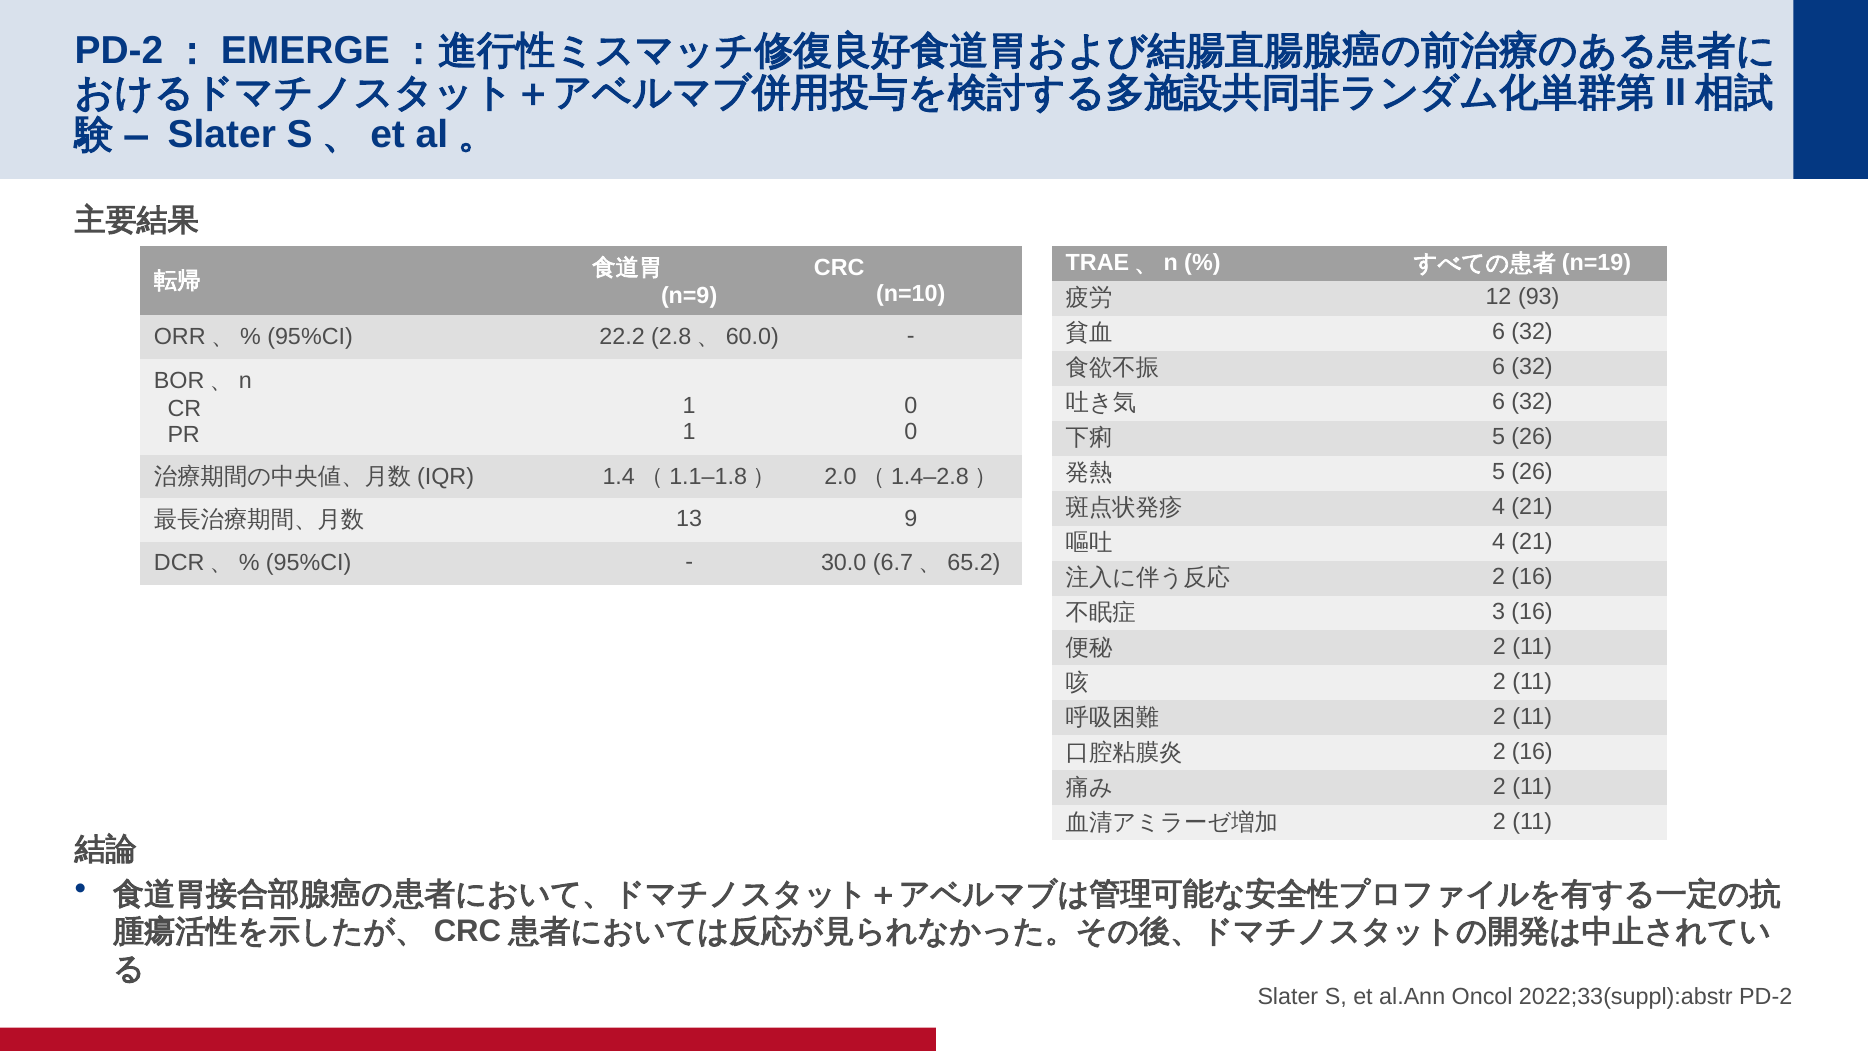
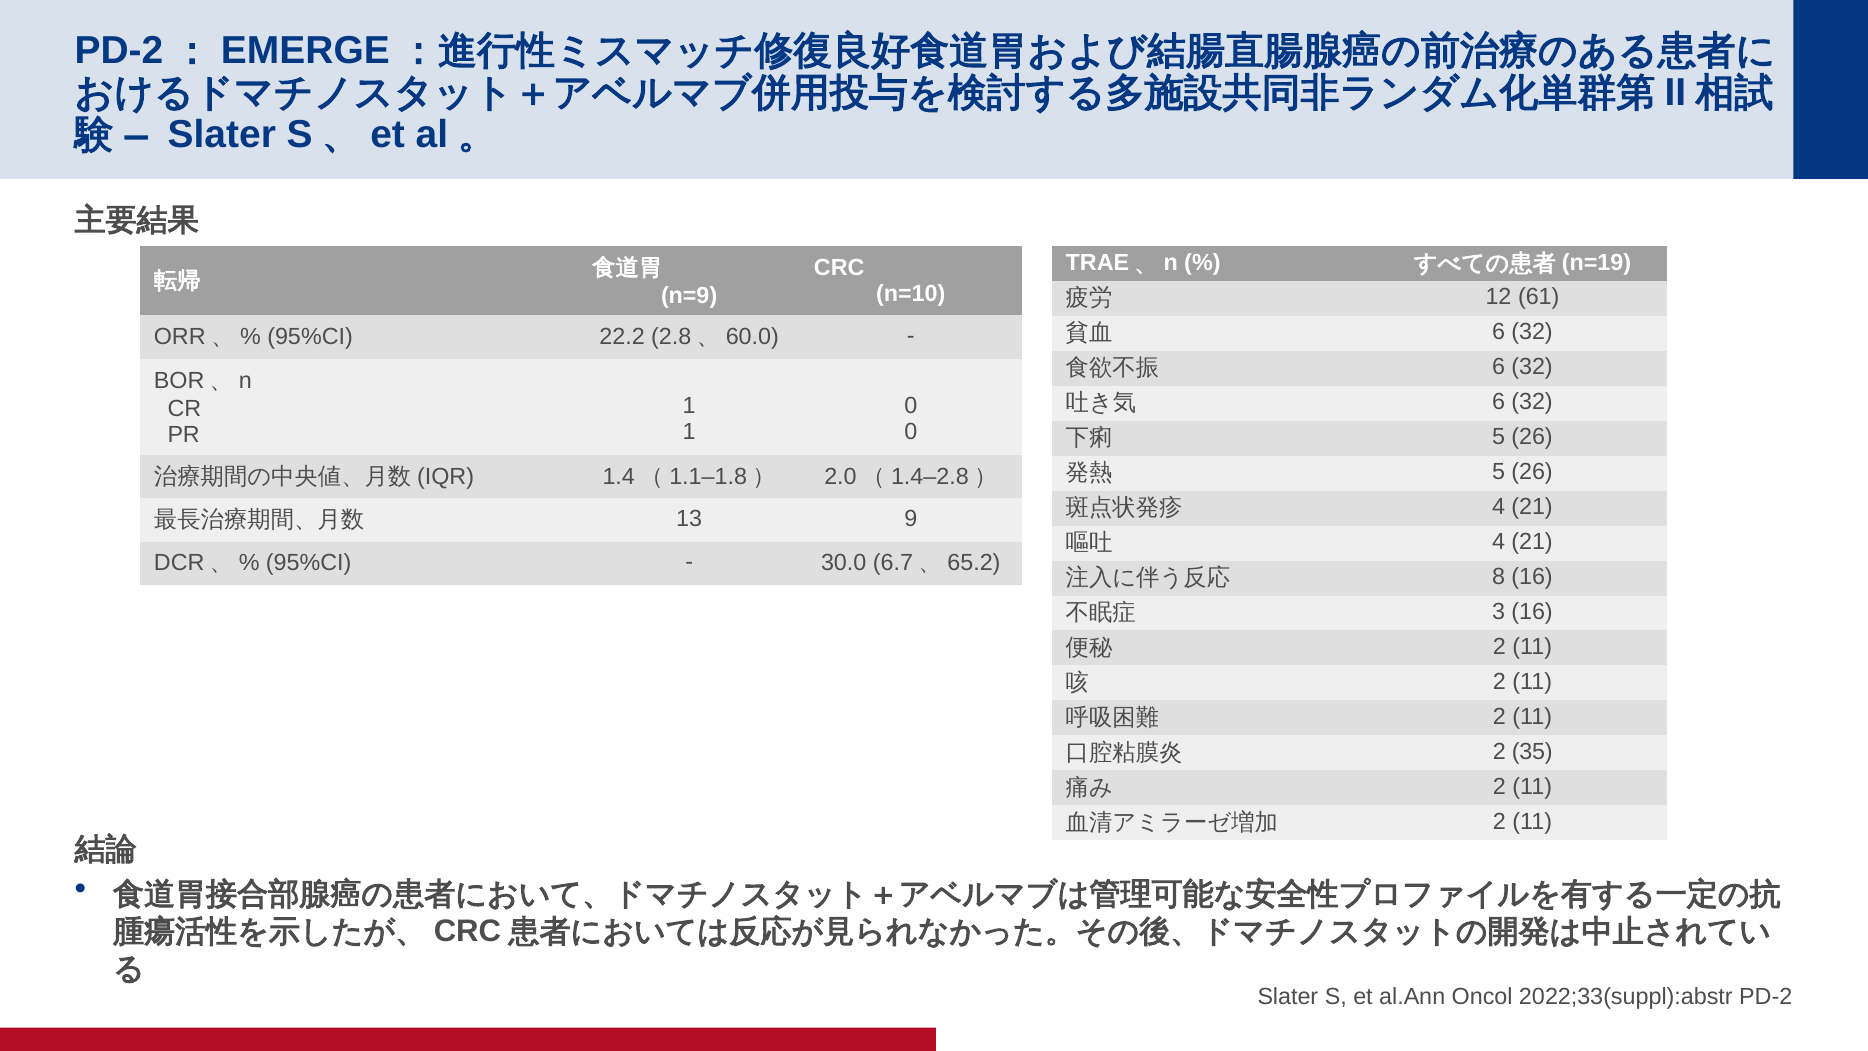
93: 93 -> 61
2 at (1499, 577): 2 -> 8
16 at (1532, 752): 16 -> 35
